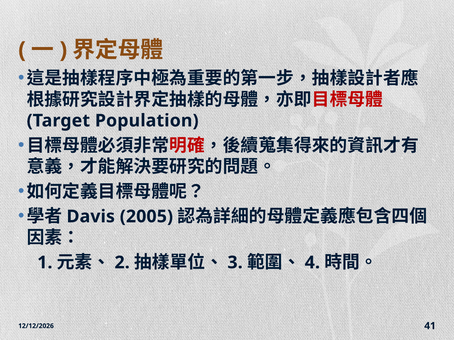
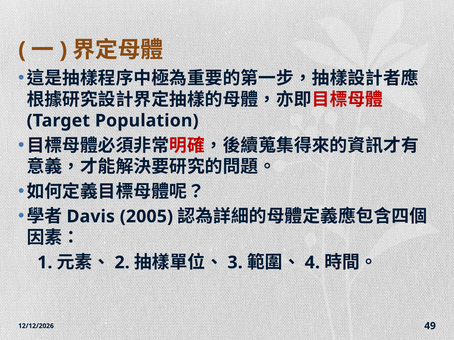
41: 41 -> 49
